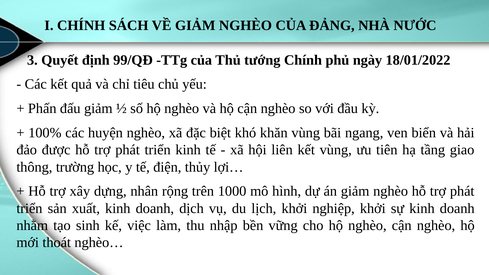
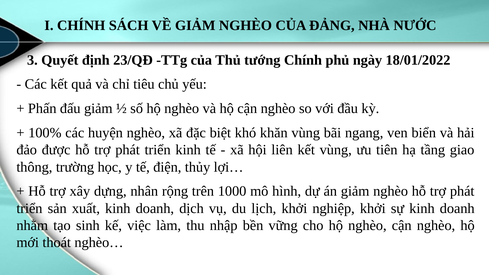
99/QĐ: 99/QĐ -> 23/QĐ
